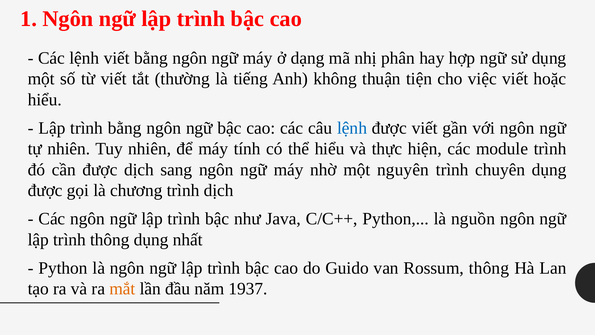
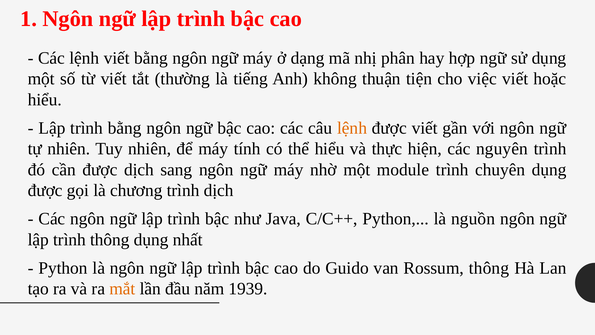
lệnh at (352, 128) colour: blue -> orange
module: module -> nguyên
nguyên: nguyên -> module
1937: 1937 -> 1939
